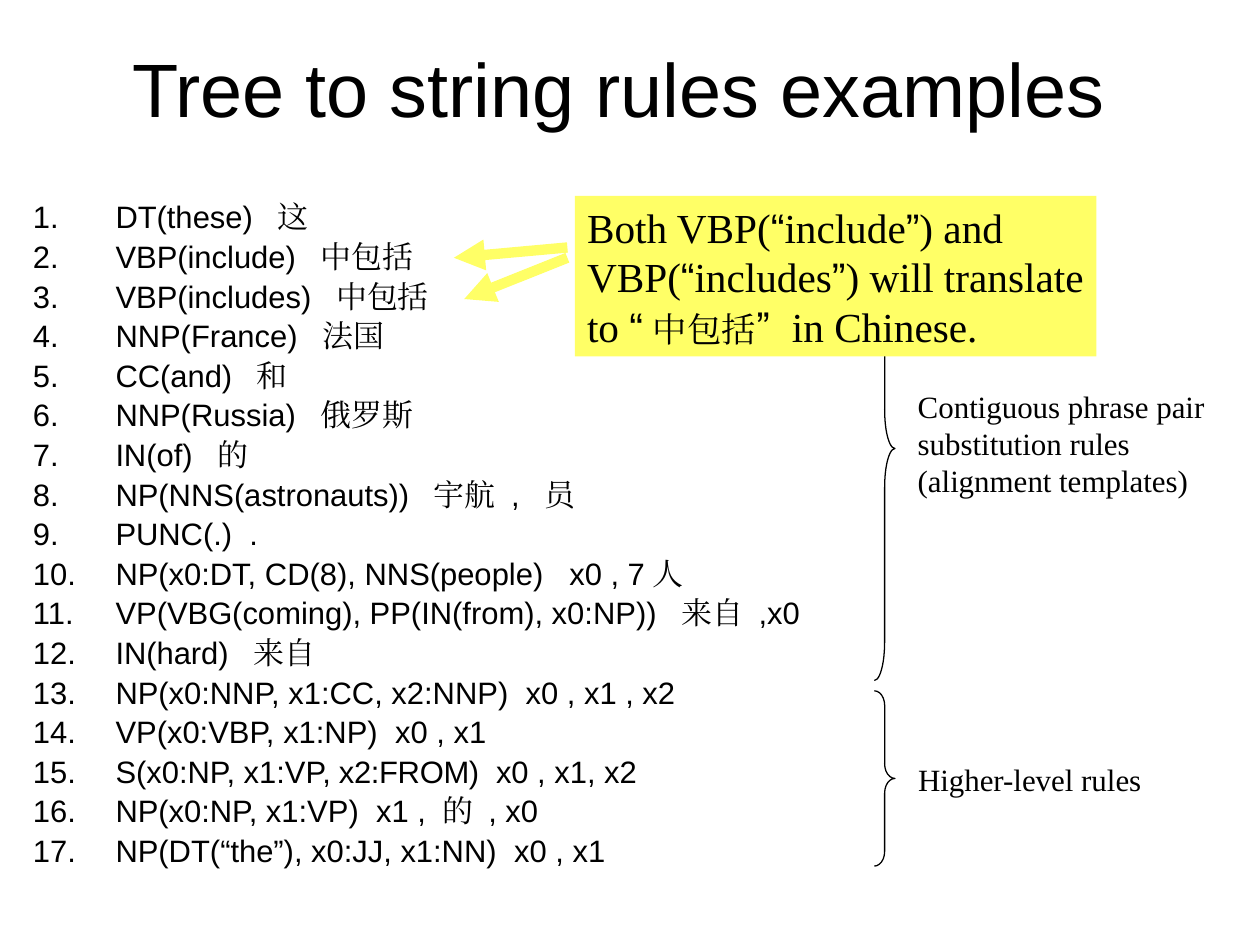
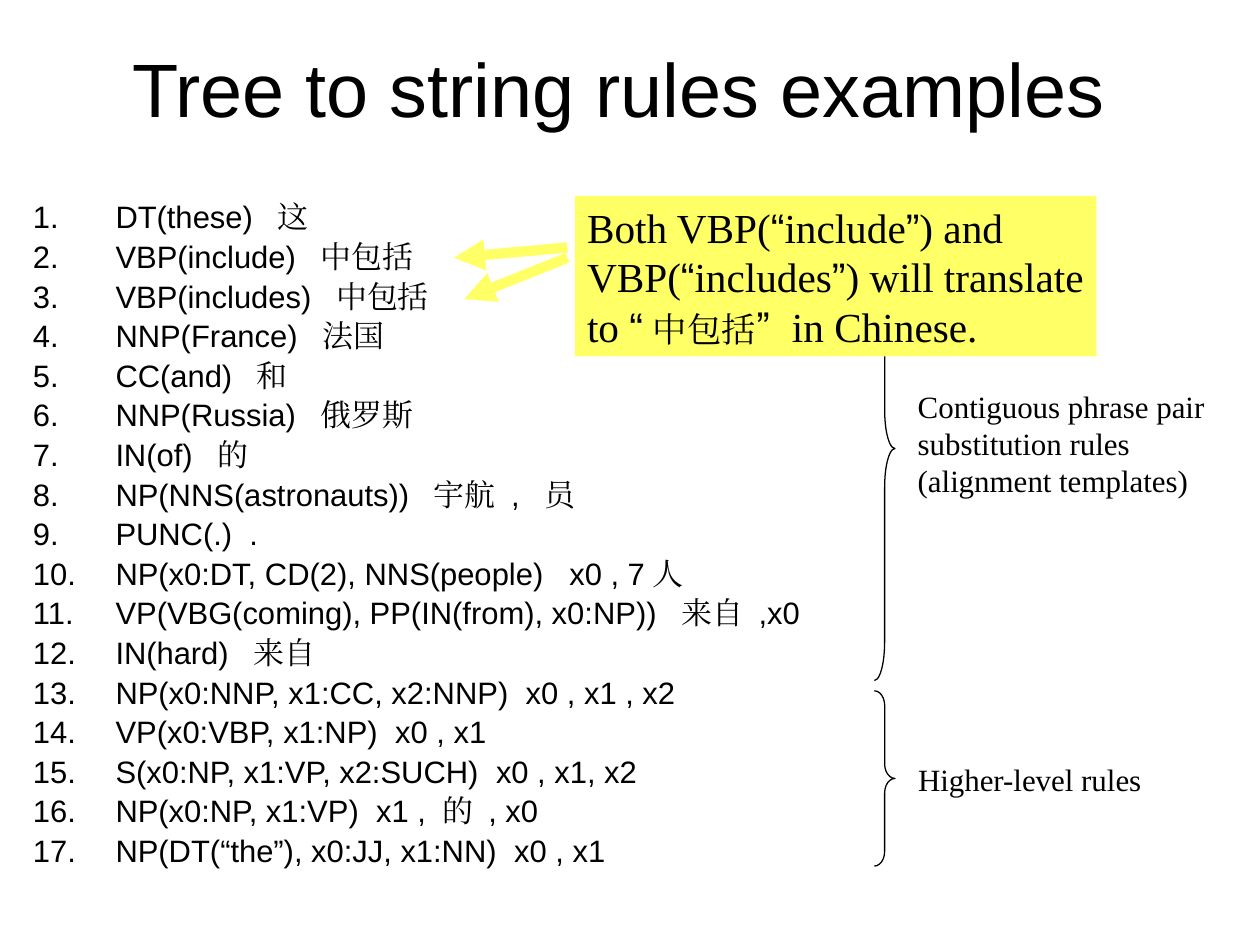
CD(8: CD(8 -> CD(2
x2:FROM: x2:FROM -> x2:SUCH
